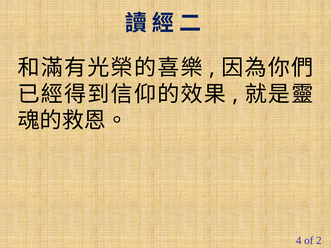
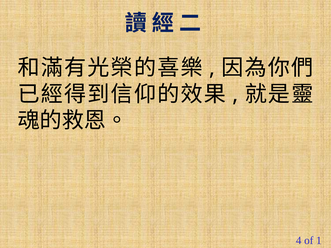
2: 2 -> 1
